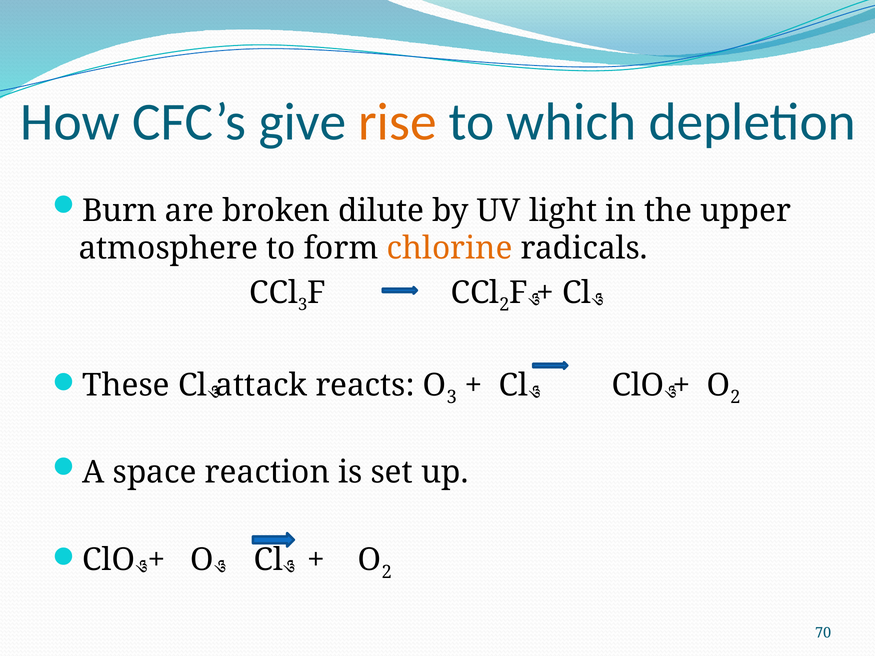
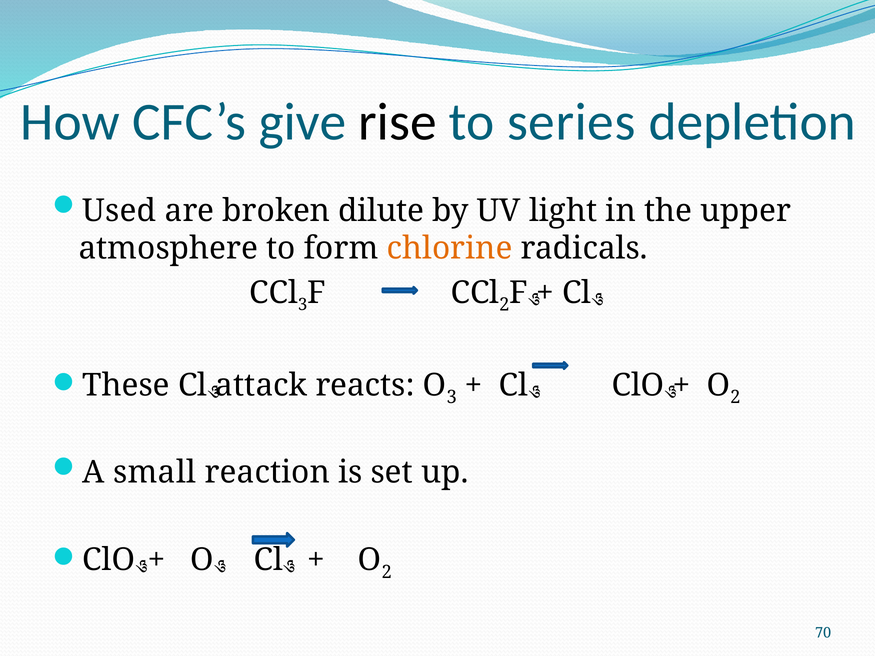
rise colour: orange -> black
which: which -> series
Burn: Burn -> Used
space: space -> small
